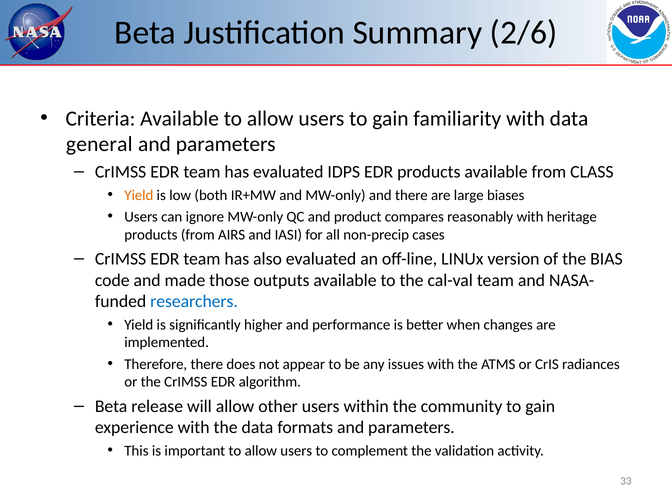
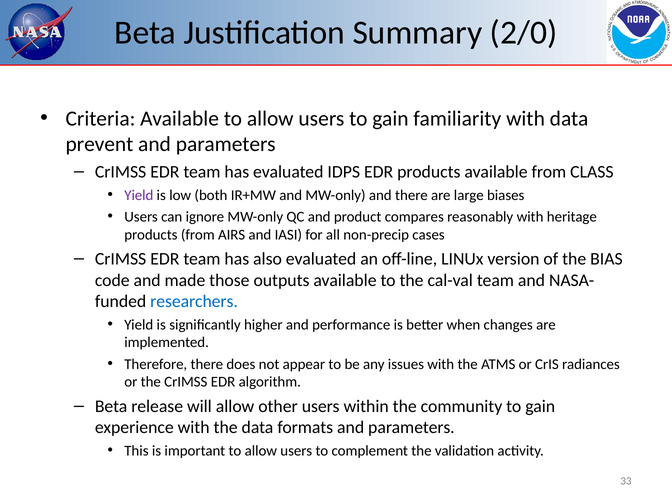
2/6: 2/6 -> 2/0
general: general -> prevent
Yield at (139, 195) colour: orange -> purple
